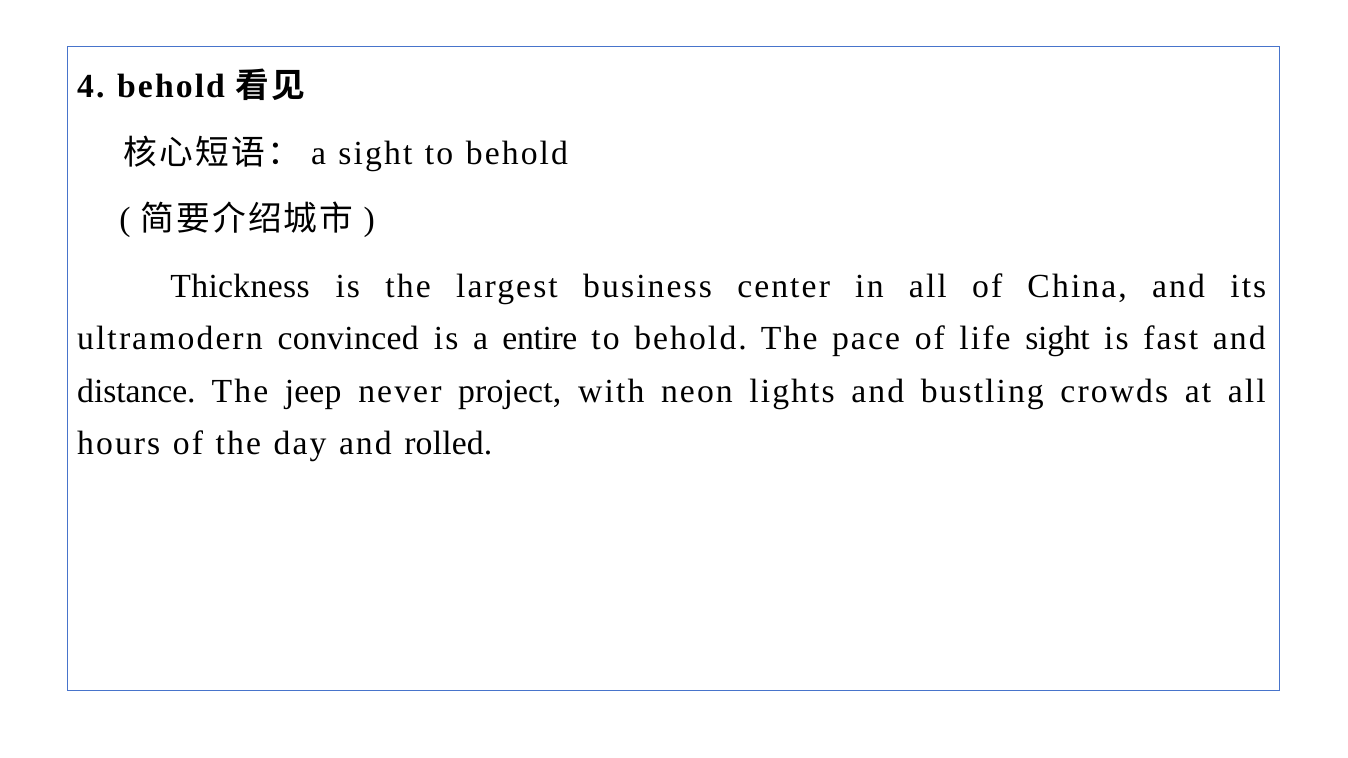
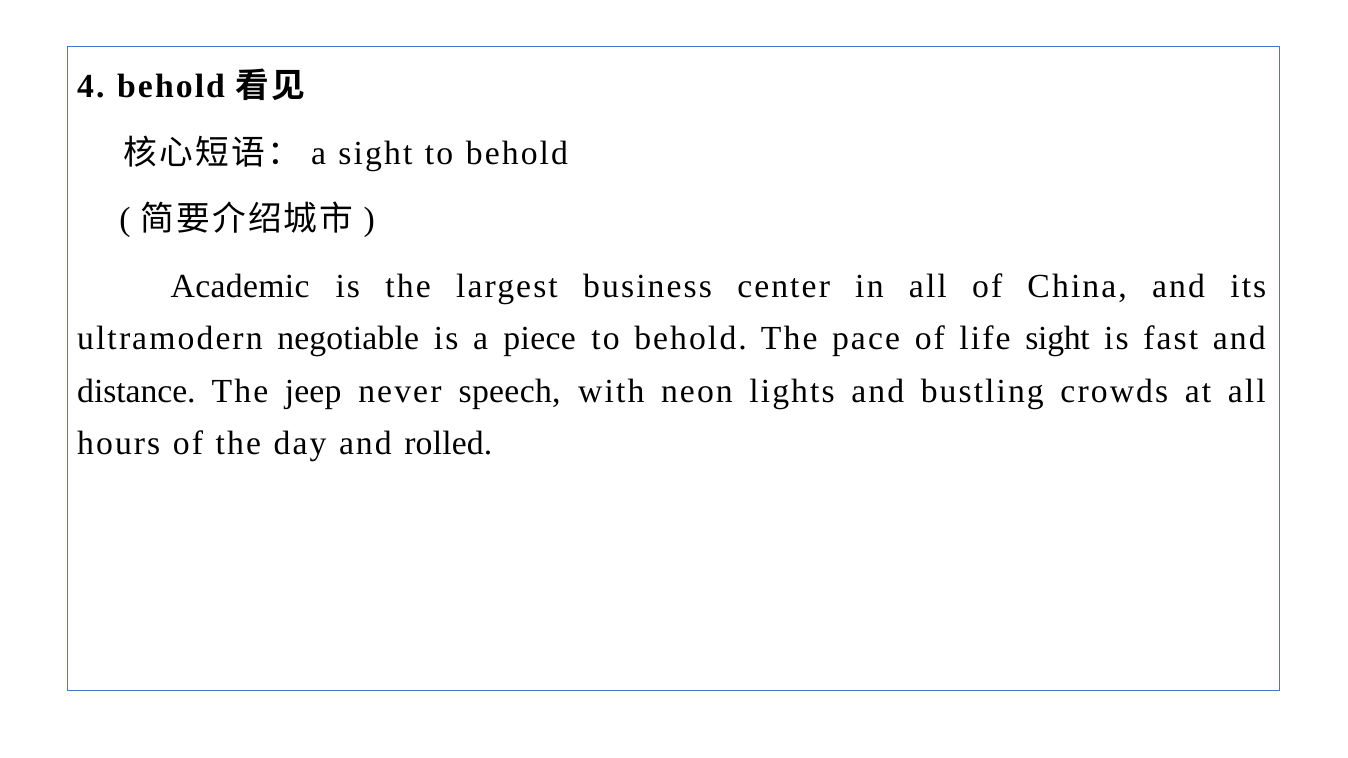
Thickness: Thickness -> Academic
convinced: convinced -> negotiable
entire: entire -> piece
project: project -> speech
